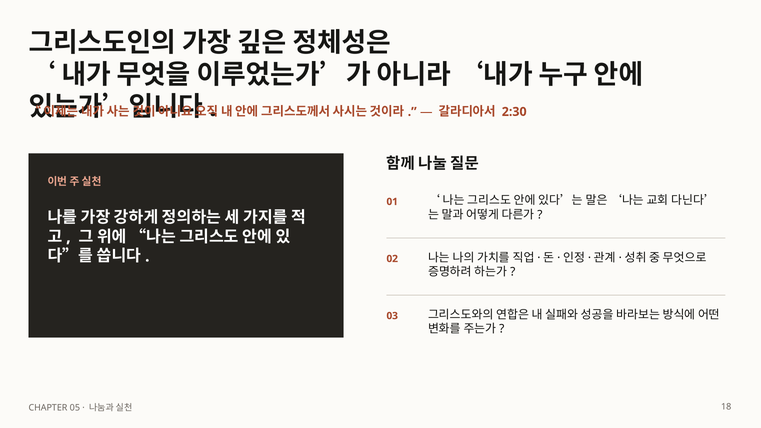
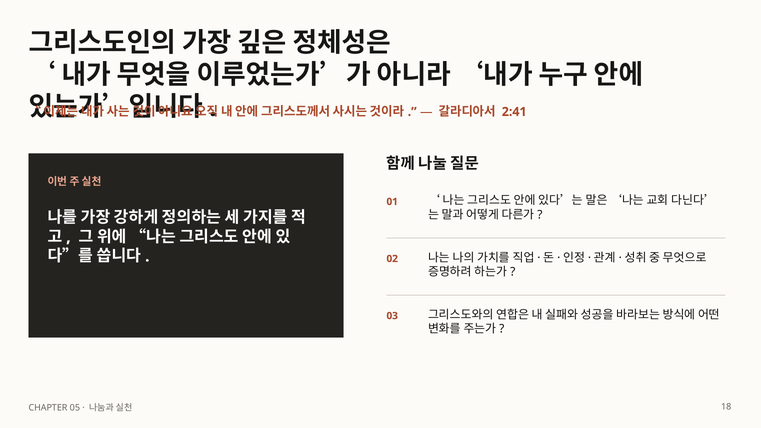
2:30: 2:30 -> 2:41
